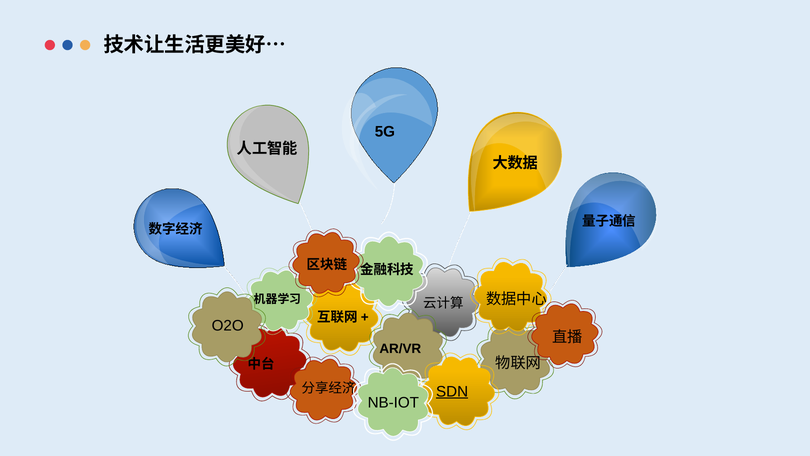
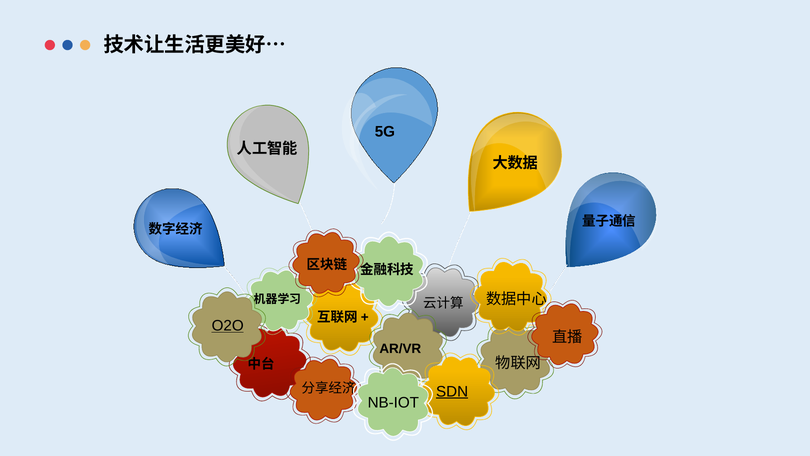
O2O underline: none -> present
